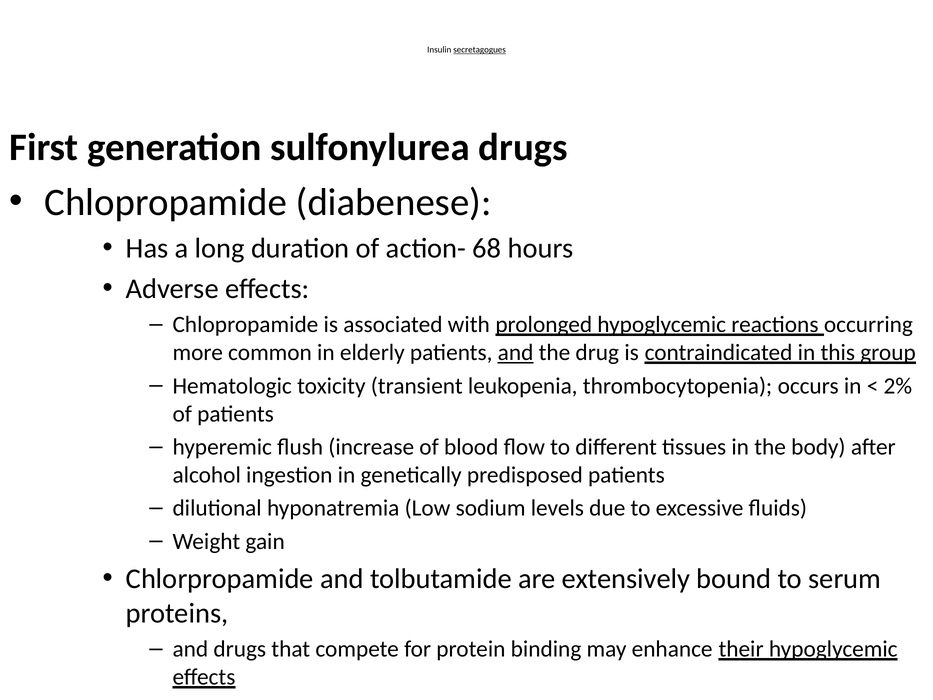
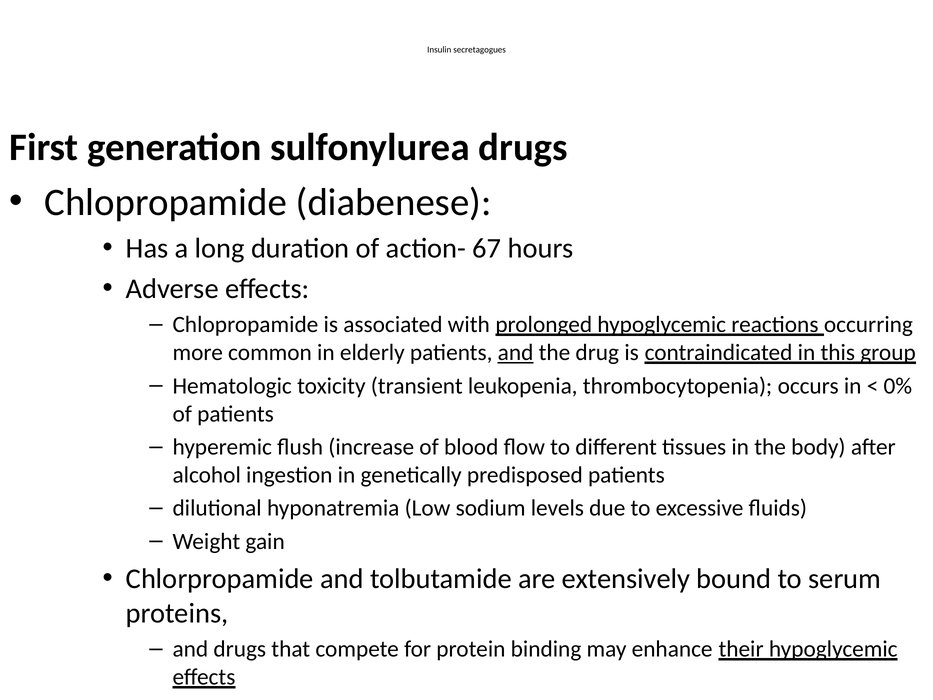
secretagogues underline: present -> none
68: 68 -> 67
2%: 2% -> 0%
